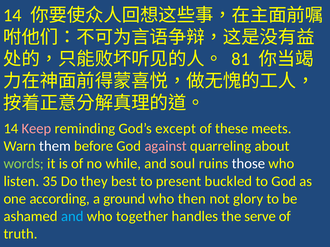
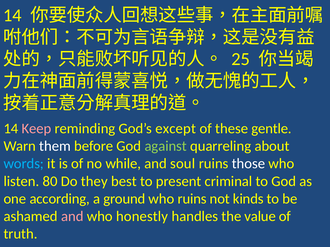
81: 81 -> 25
meets: meets -> gentle
against colour: pink -> light green
words colour: light green -> light blue
35: 35 -> 80
buckled: buckled -> criminal
who then: then -> ruins
glory: glory -> kinds
and at (72, 217) colour: light blue -> pink
together: together -> honestly
serve: serve -> value
